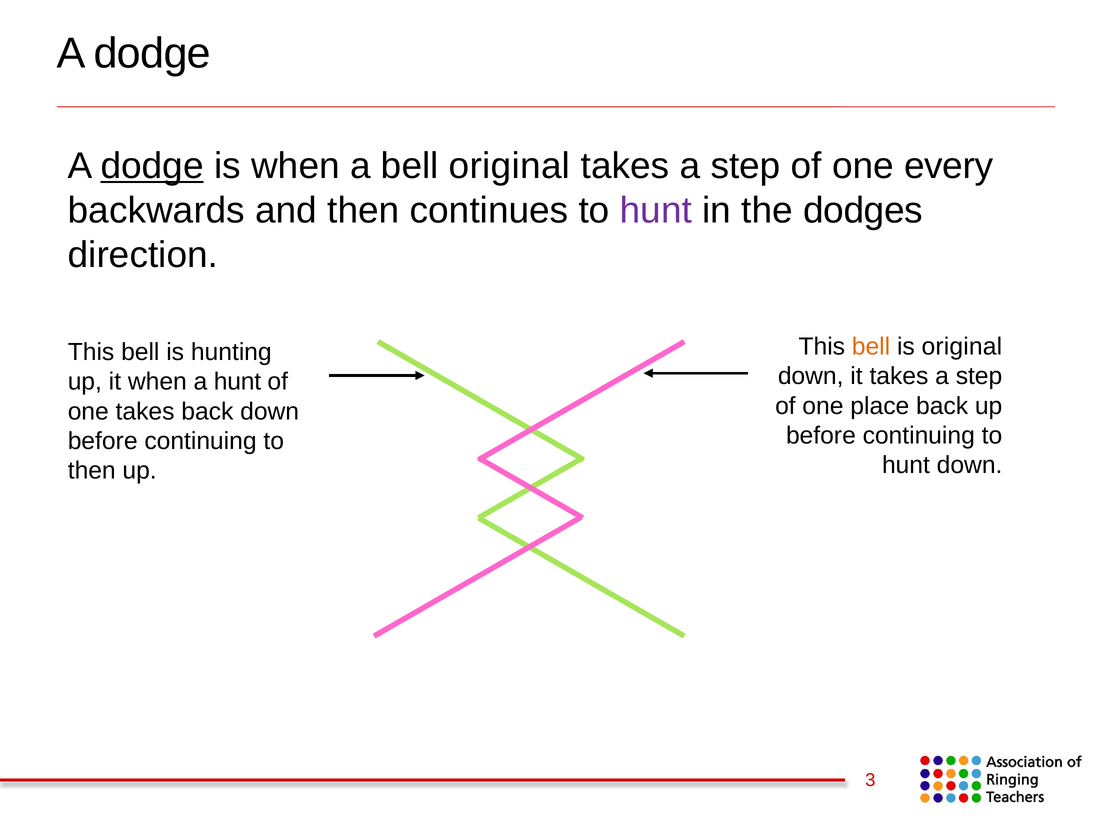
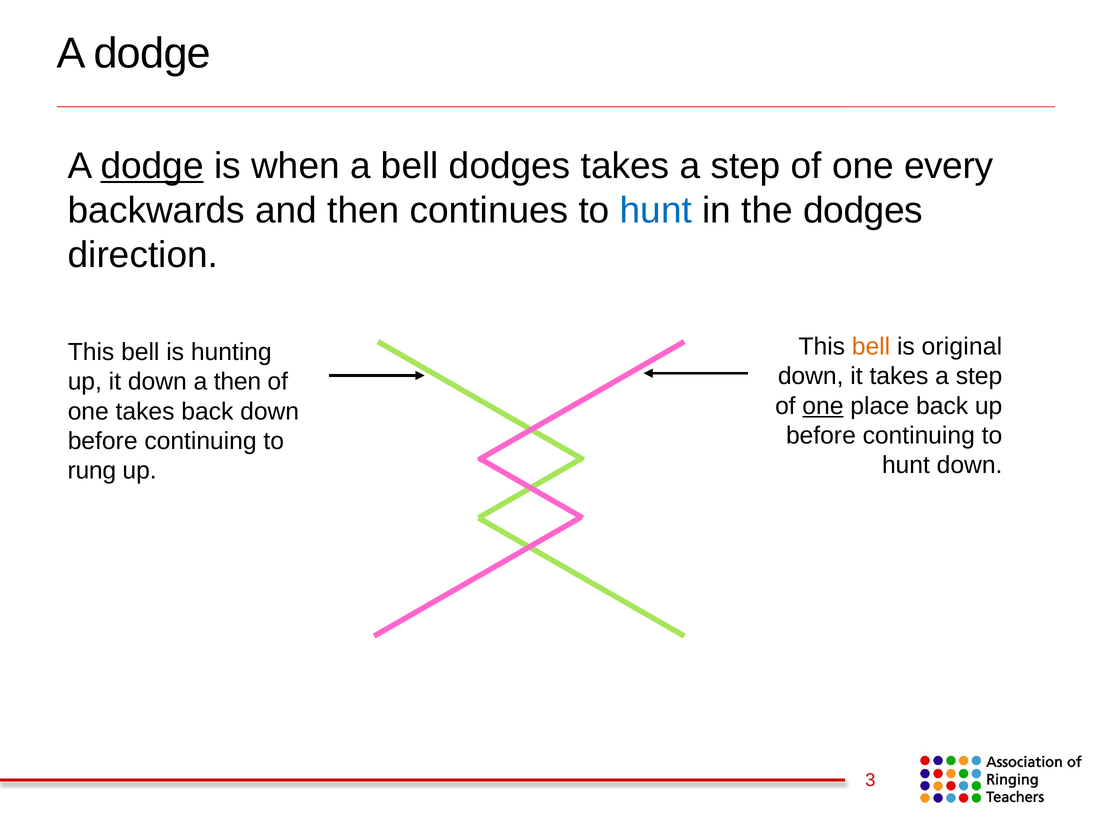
bell original: original -> dodges
hunt at (656, 210) colour: purple -> blue
it when: when -> down
a hunt: hunt -> then
one at (823, 406) underline: none -> present
then at (92, 471): then -> rung
